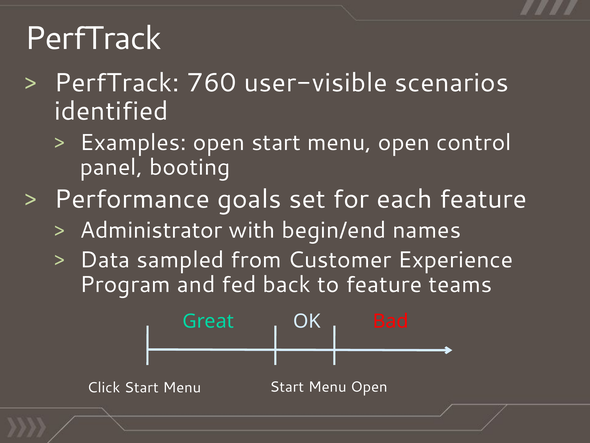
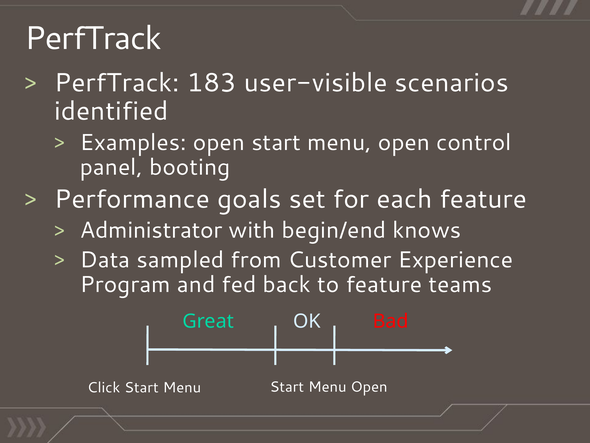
760: 760 -> 183
names: names -> knows
